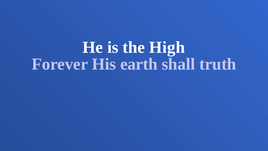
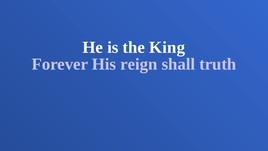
High: High -> King
earth: earth -> reign
